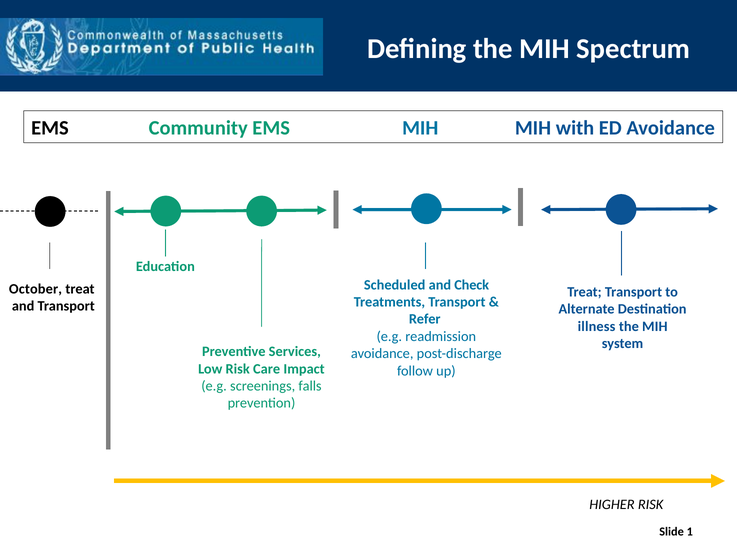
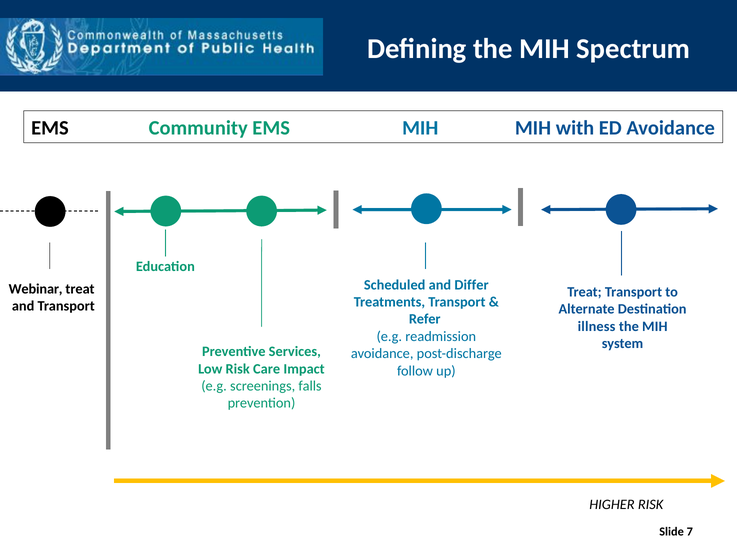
Check: Check -> Differ
October: October -> Webinar
1: 1 -> 7
